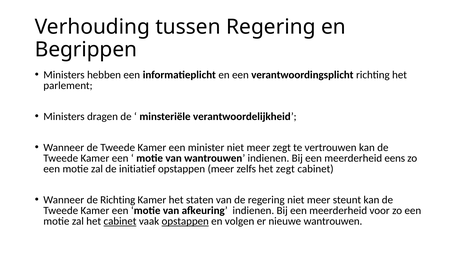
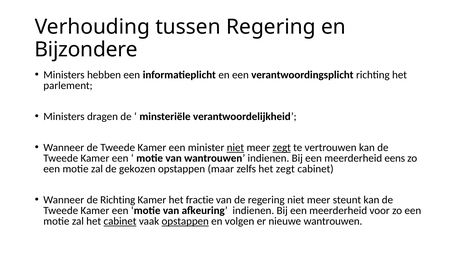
Begrippen: Begrippen -> Bijzondere
niet at (235, 148) underline: none -> present
zegt at (282, 148) underline: none -> present
initiatief: initiatief -> gekozen
opstappen meer: meer -> maar
staten: staten -> fractie
